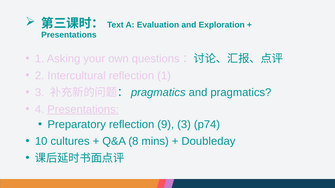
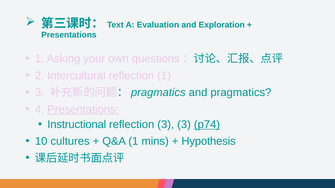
Preparatory: Preparatory -> Instructional
reflection 9: 9 -> 3
p74 underline: none -> present
Q&A 8: 8 -> 1
Doubleday: Doubleday -> Hypothesis
